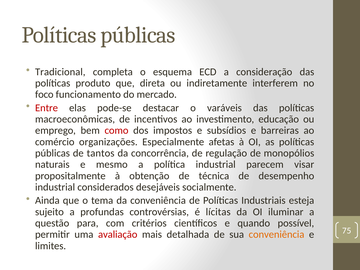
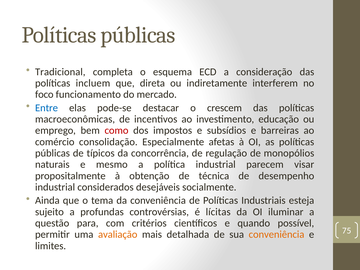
produto: produto -> incluem
Entre colour: red -> blue
varáveis: varáveis -> crescem
organizações: organizações -> consolidação
tantos: tantos -> típicos
avaliação colour: red -> orange
